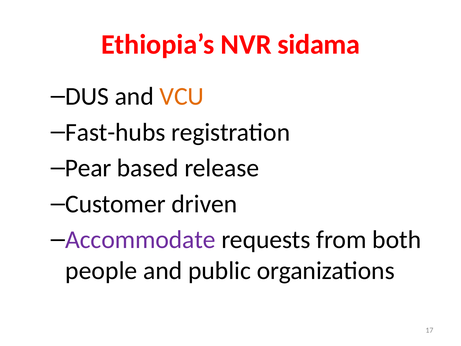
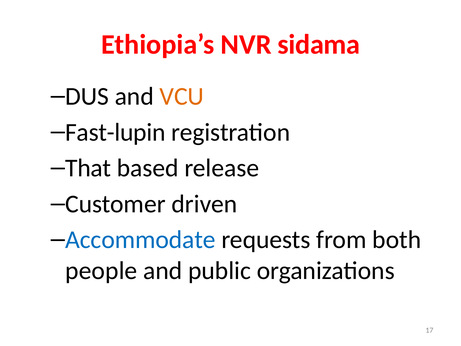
Fast-hubs: Fast-hubs -> Fast-lupin
Pear: Pear -> That
Accommodate colour: purple -> blue
